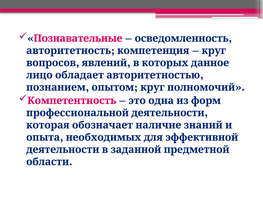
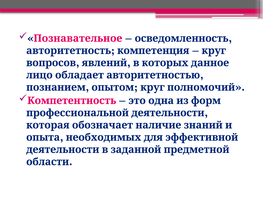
Познавательные: Познавательные -> Познавательное
